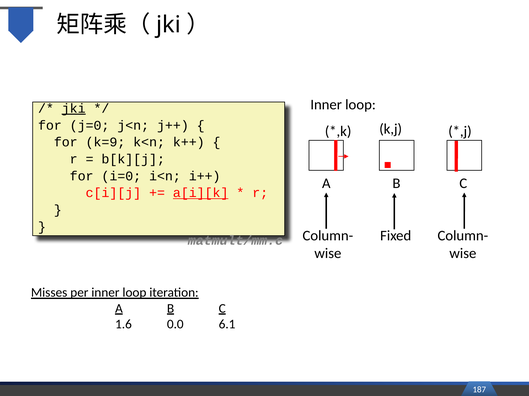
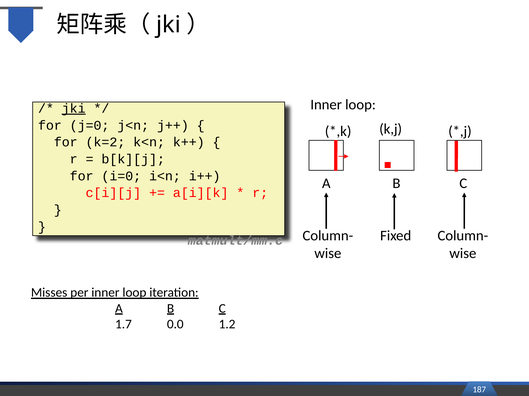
k=9: k=9 -> k=2
a[i][k underline: present -> none
1.6: 1.6 -> 1.7
6.1: 6.1 -> 1.2
